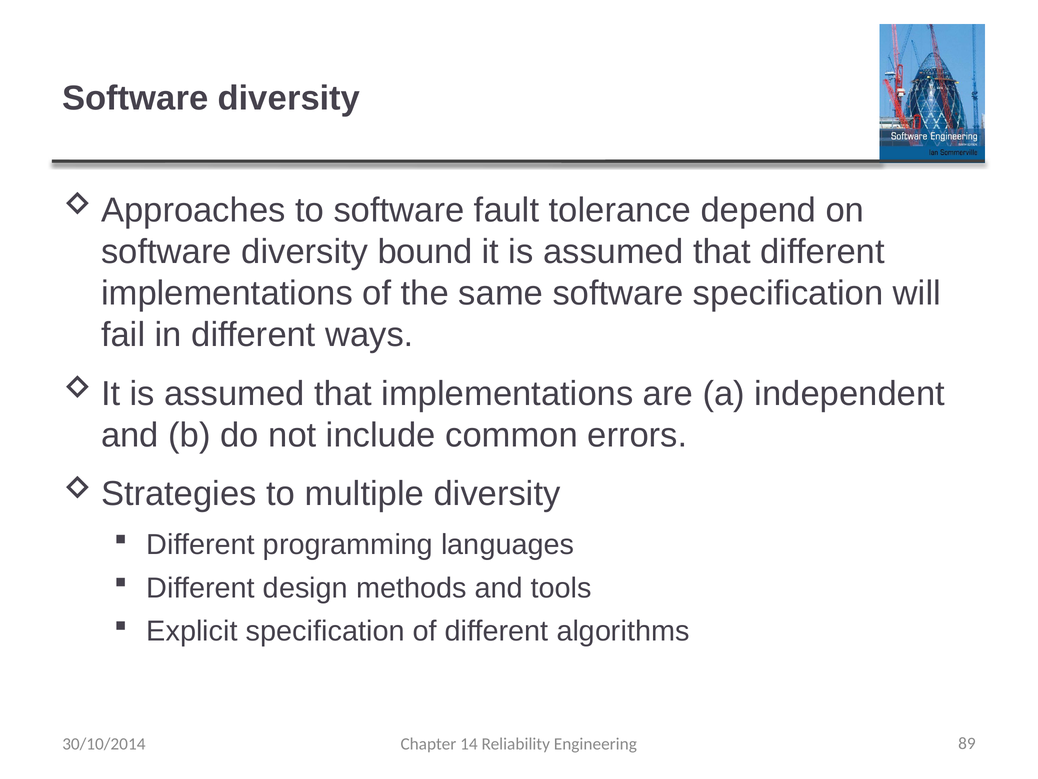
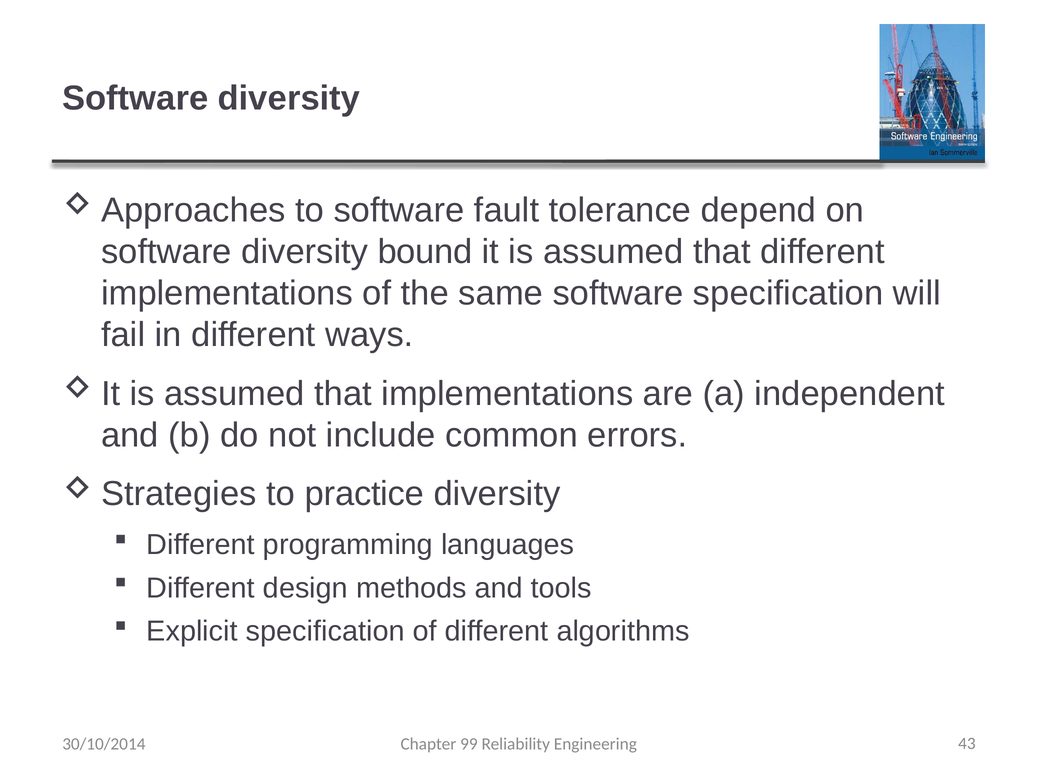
multiple: multiple -> practice
14: 14 -> 99
89: 89 -> 43
